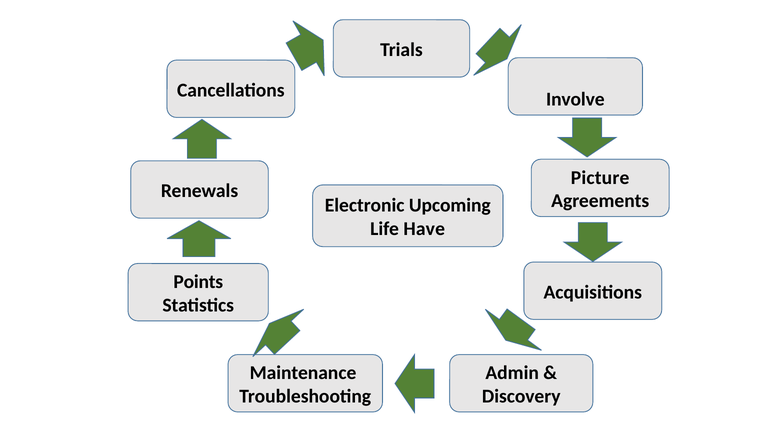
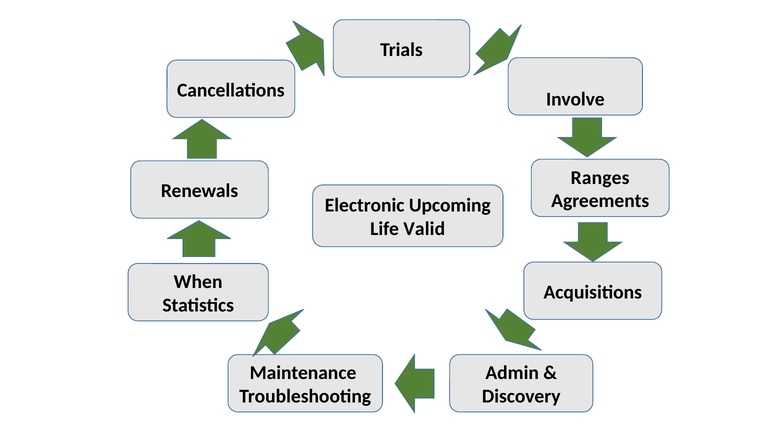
Picture: Picture -> Ranges
Have: Have -> Valid
Points: Points -> When
